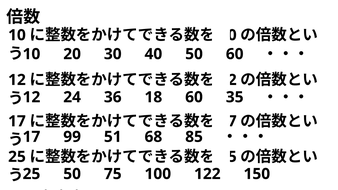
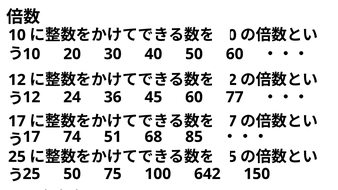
18: 18 -> 45
35: 35 -> 77
99: 99 -> 74
122: 122 -> 642
